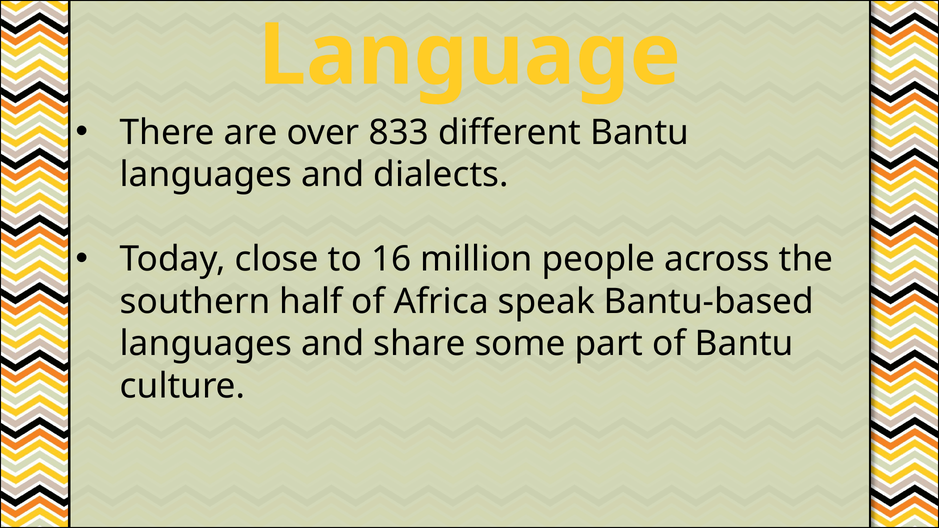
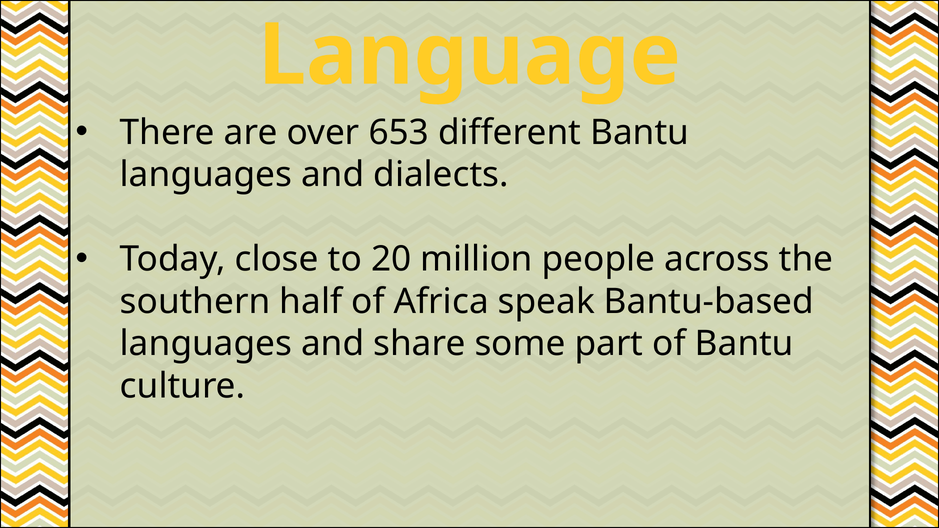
833: 833 -> 653
16: 16 -> 20
